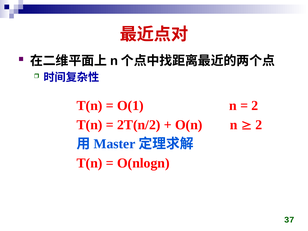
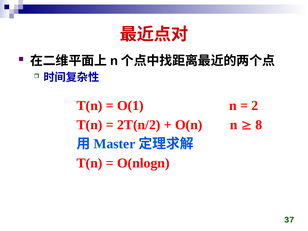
2 at (259, 125): 2 -> 8
